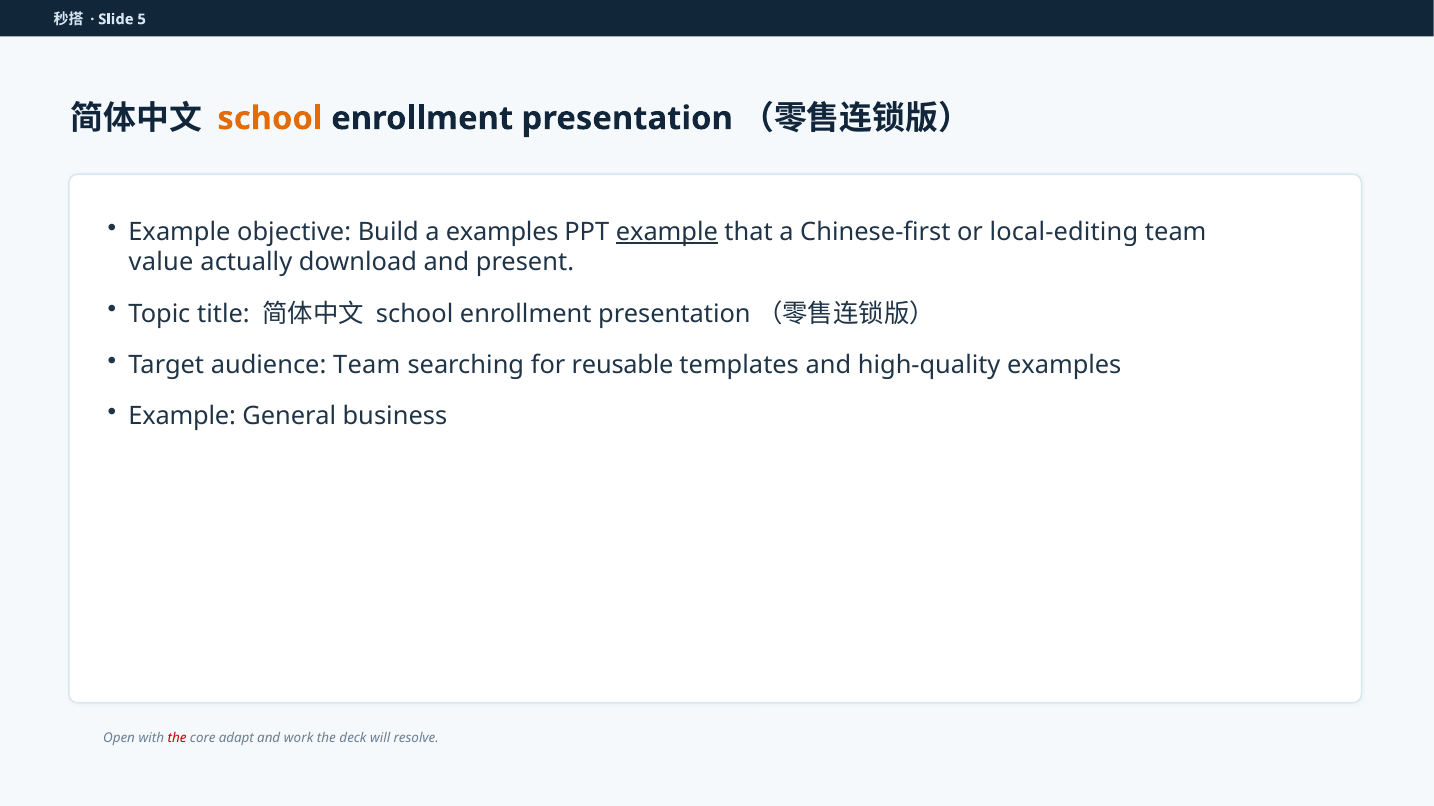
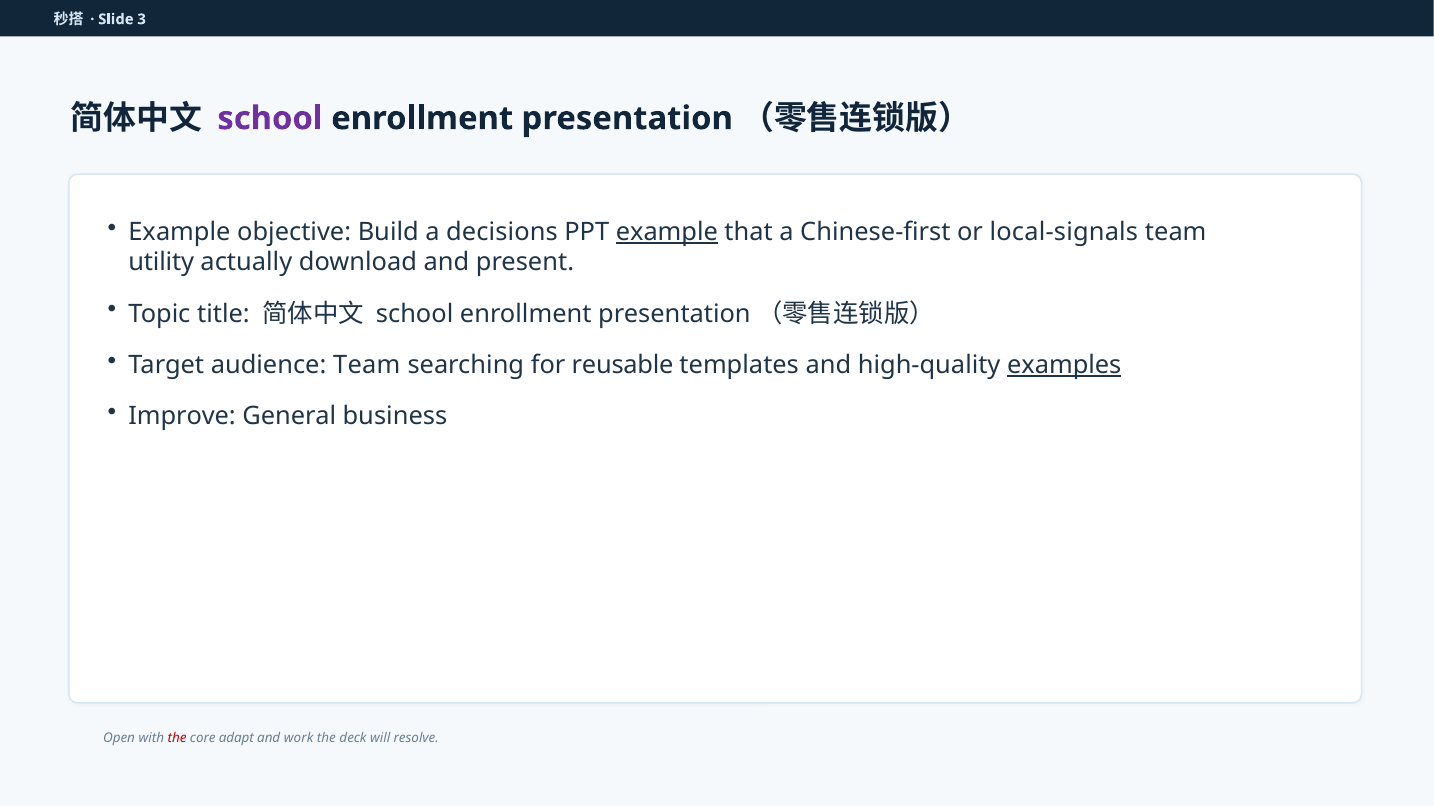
5: 5 -> 3
school at (270, 118) colour: orange -> purple
a examples: examples -> decisions
local-editing: local-editing -> local-signals
value: value -> utility
examples at (1064, 365) underline: none -> present
Example at (182, 417): Example -> Improve
